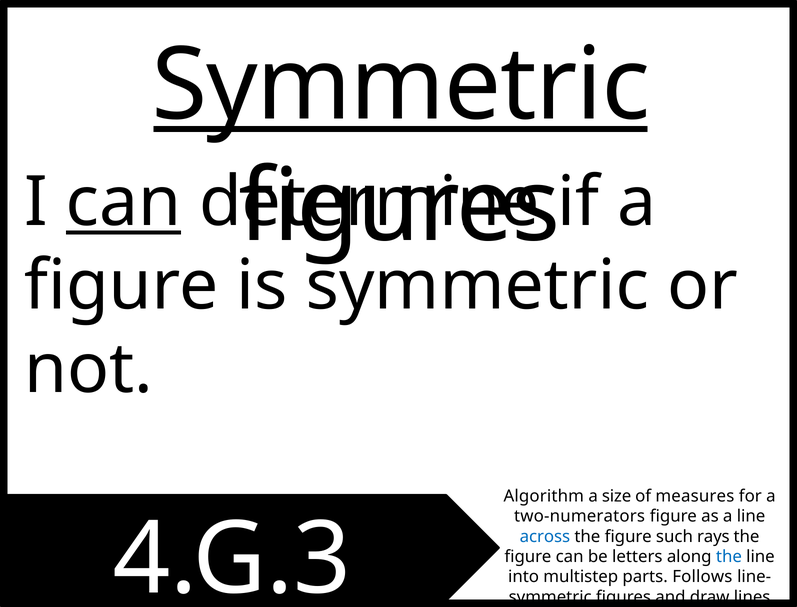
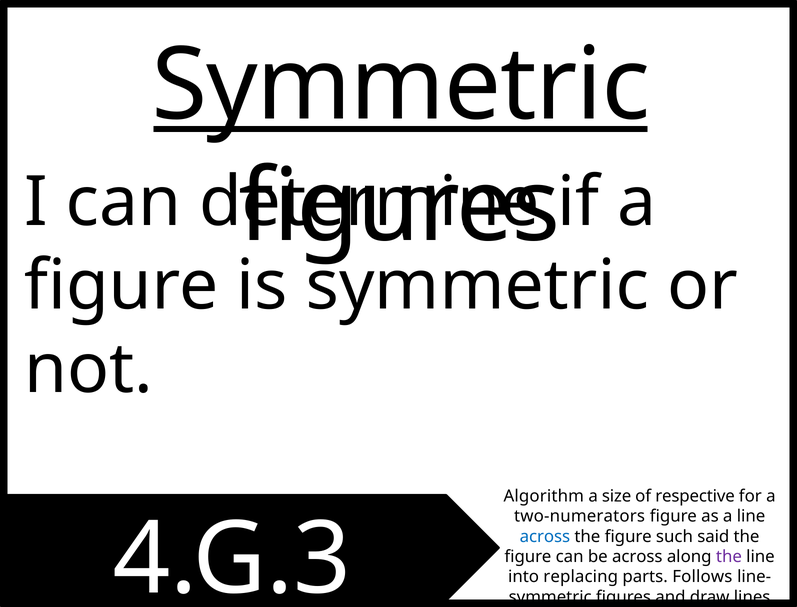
can at (123, 203) underline: present -> none
measures: measures -> respective
rays: rays -> said
be letters: letters -> across
the at (729, 557) colour: blue -> purple
multistep: multistep -> replacing
